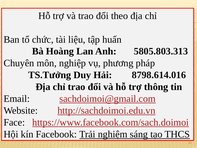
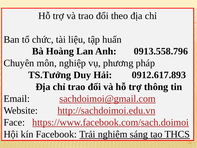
5805.803.313: 5805.803.313 -> 0913.558.796
8798.614.016: 8798.614.016 -> 0912.617.893
